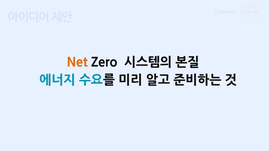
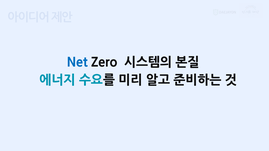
Net colour: orange -> blue
